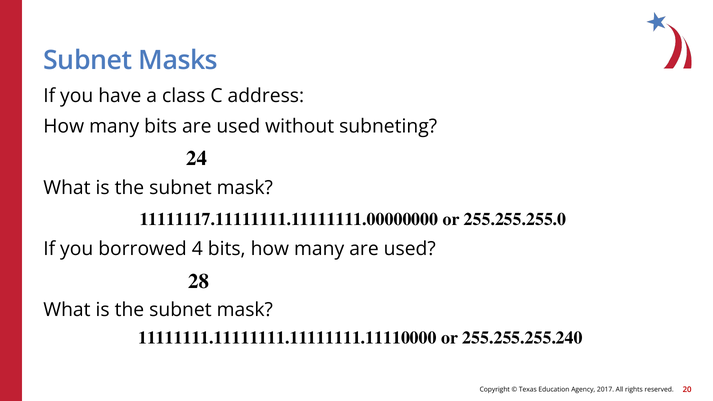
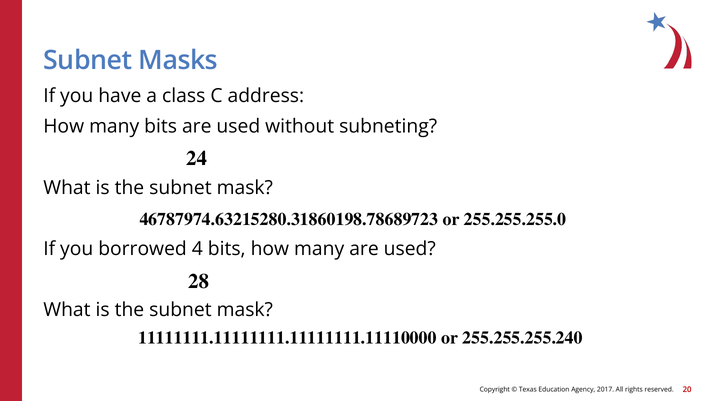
11111117.11111111.11111111.00000000: 11111117.11111111.11111111.00000000 -> 46787974.63215280.31860198.78689723
